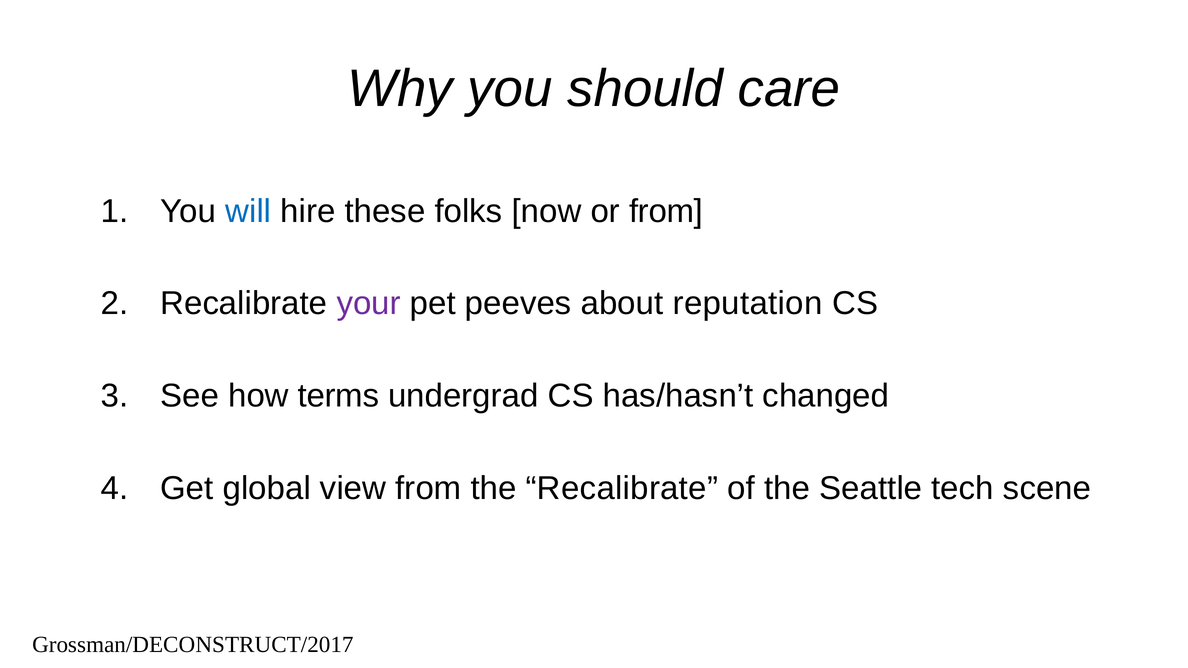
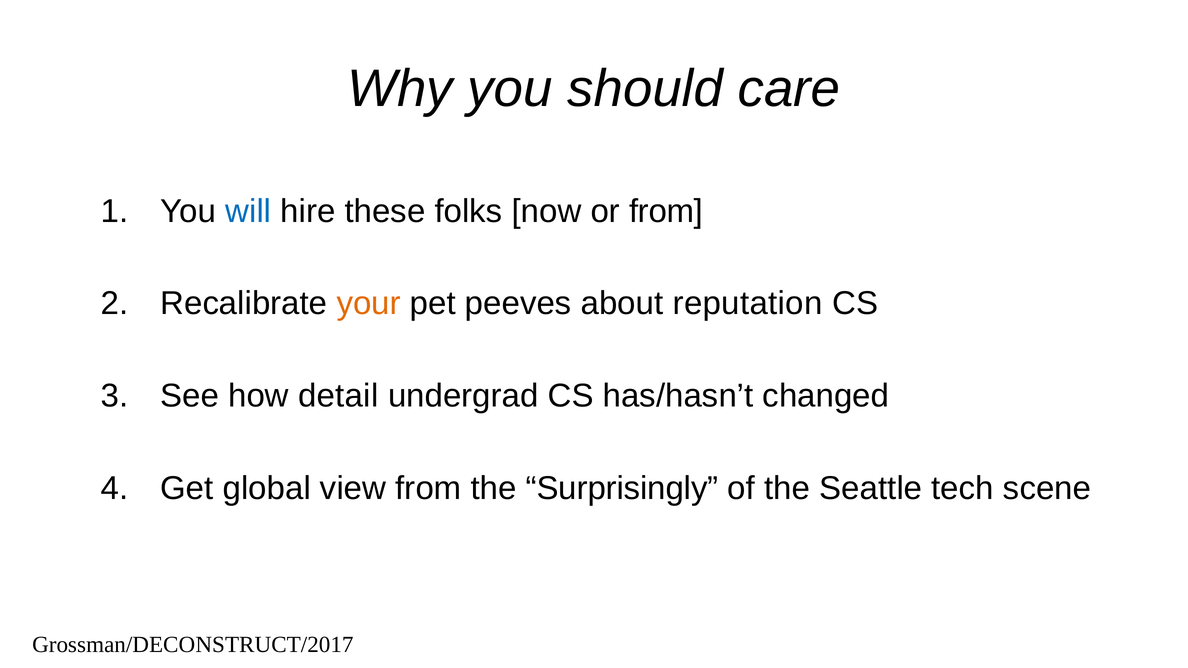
your colour: purple -> orange
terms: terms -> detail
the Recalibrate: Recalibrate -> Surprisingly
